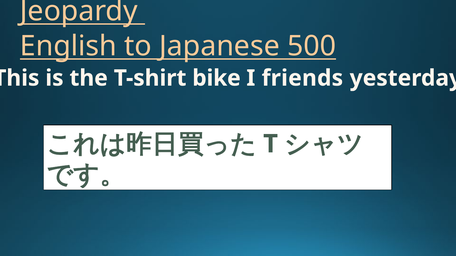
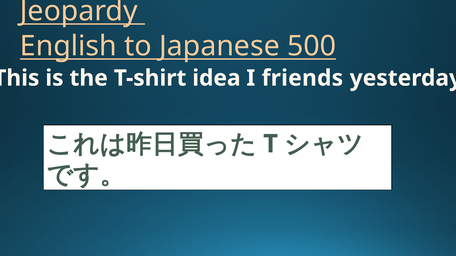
bike: bike -> idea
